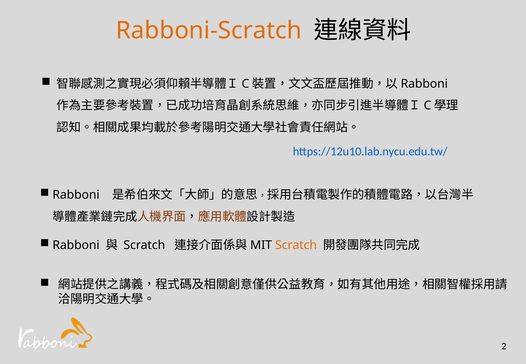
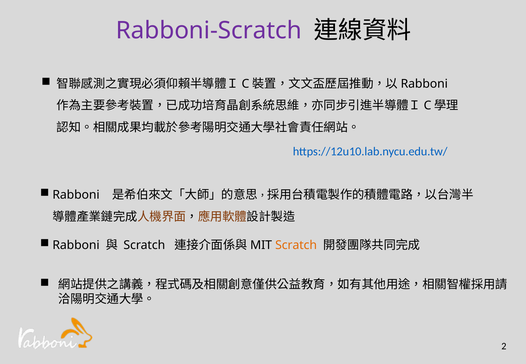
Rabboni-Scratch colour: orange -> purple
